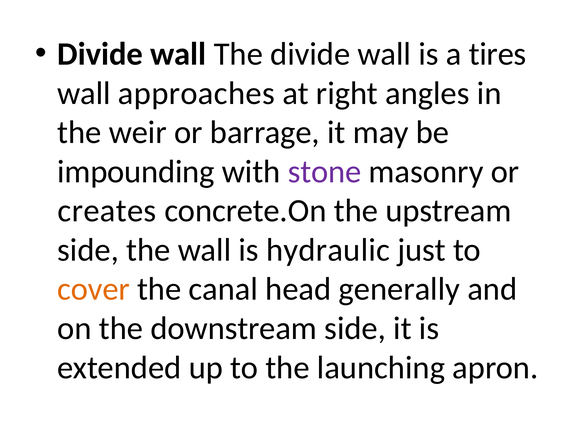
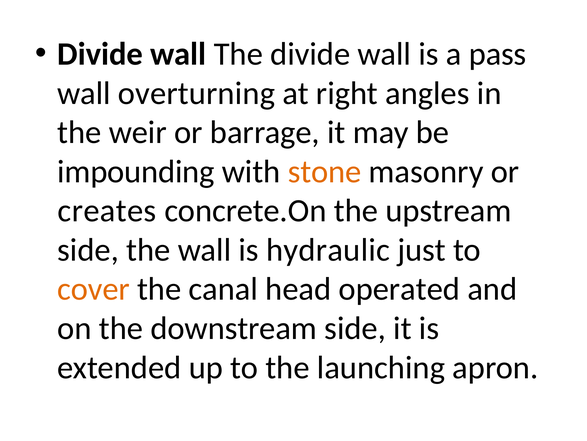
tires: tires -> pass
approaches: approaches -> overturning
stone colour: purple -> orange
generally: generally -> operated
